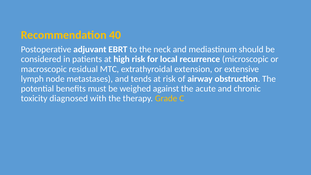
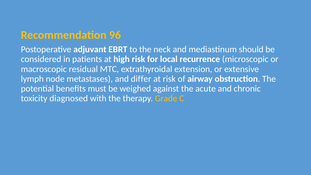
40: 40 -> 96
tends: tends -> differ
